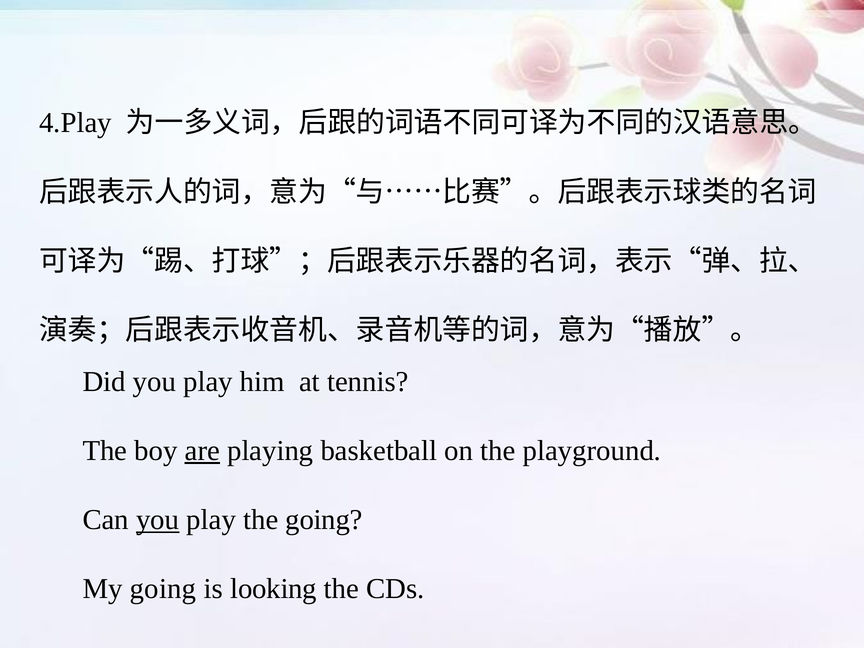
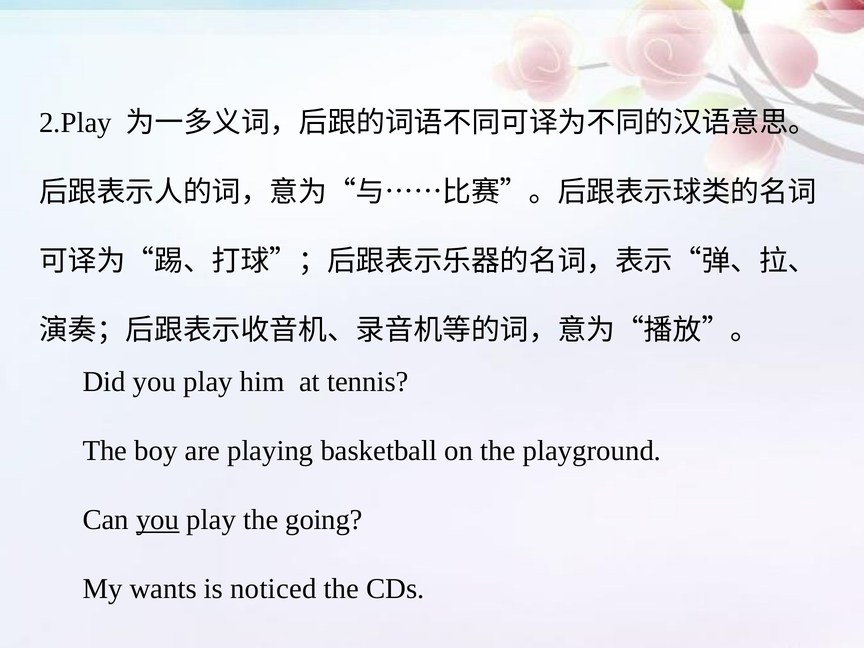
4.Play: 4.Play -> 2.Play
are underline: present -> none
My going: going -> wants
looking: looking -> noticed
